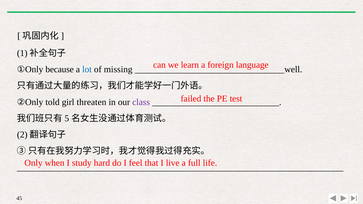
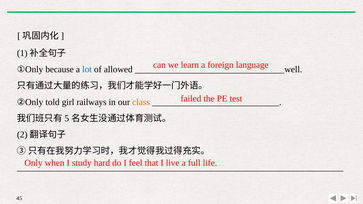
missing: missing -> allowed
threaten: threaten -> railways
class colour: purple -> orange
